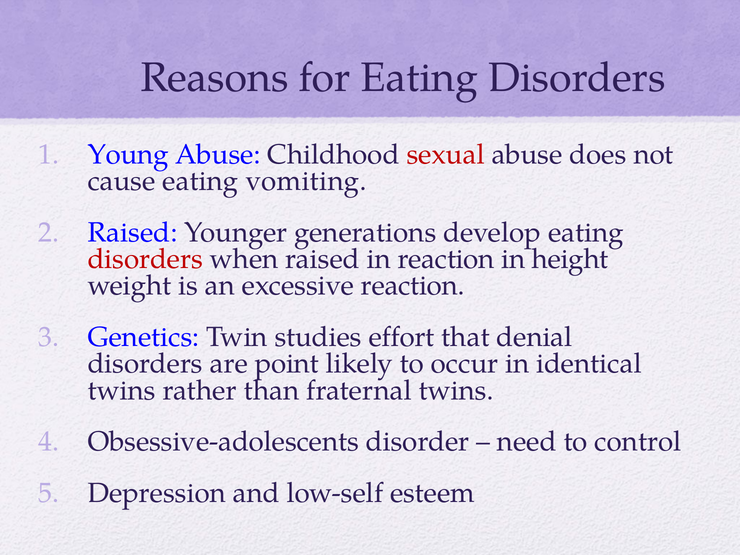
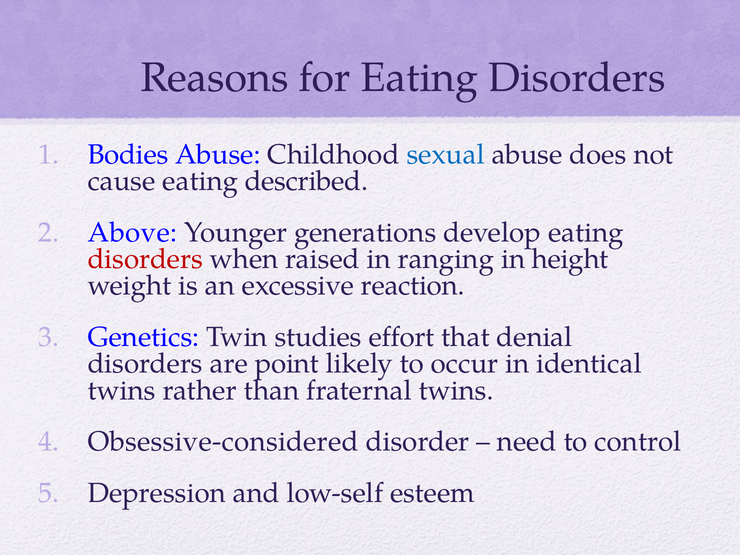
Young: Young -> Bodies
sexual colour: red -> blue
vomiting: vomiting -> described
Raised at (132, 232): Raised -> Above
in reaction: reaction -> ranging
Obsessive-adolescents: Obsessive-adolescents -> Obsessive-considered
